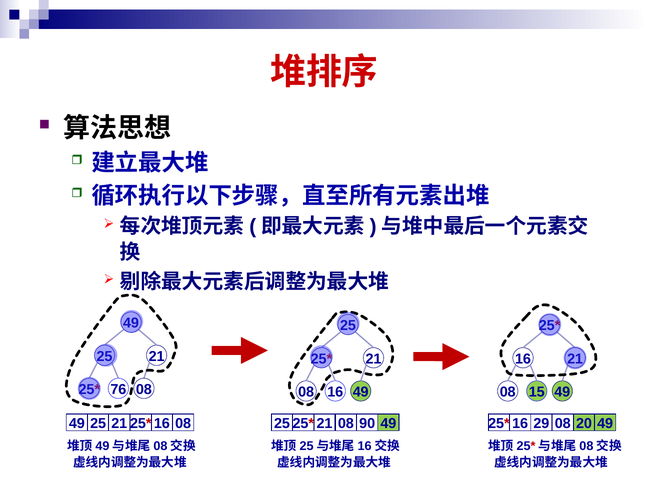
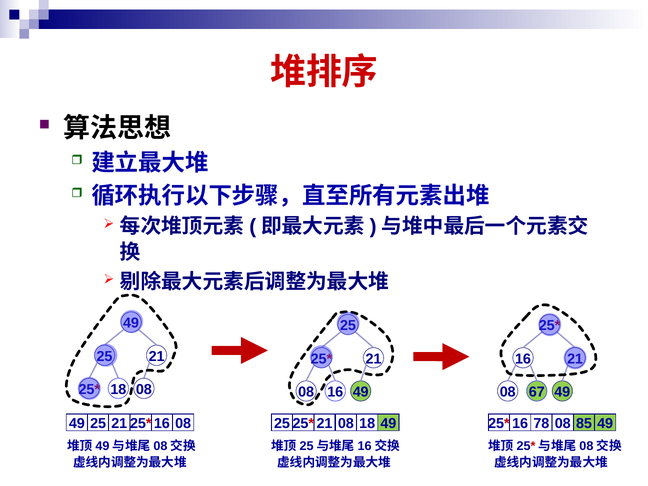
76 at (118, 389): 76 -> 18
15: 15 -> 67
08 90: 90 -> 18
29: 29 -> 78
20: 20 -> 85
